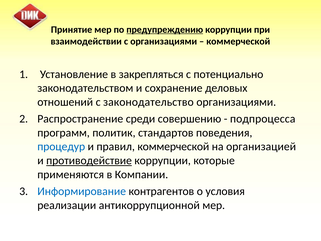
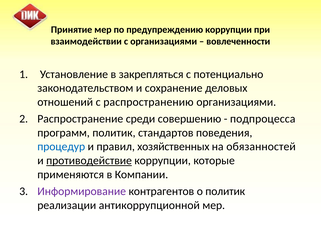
предупреждению underline: present -> none
коммерческой at (238, 41): коммерческой -> вовлеченности
законодательство: законодательство -> распространению
правил коммерческой: коммерческой -> хозяйственных
организацией: организацией -> обязанностей
Информирование colour: blue -> purple
о условия: условия -> политик
